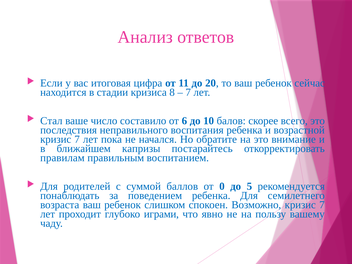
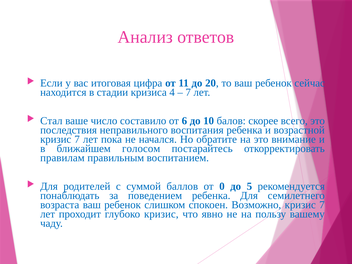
8: 8 -> 4
капризы: капризы -> голосом
глубоко играми: играми -> кризис
